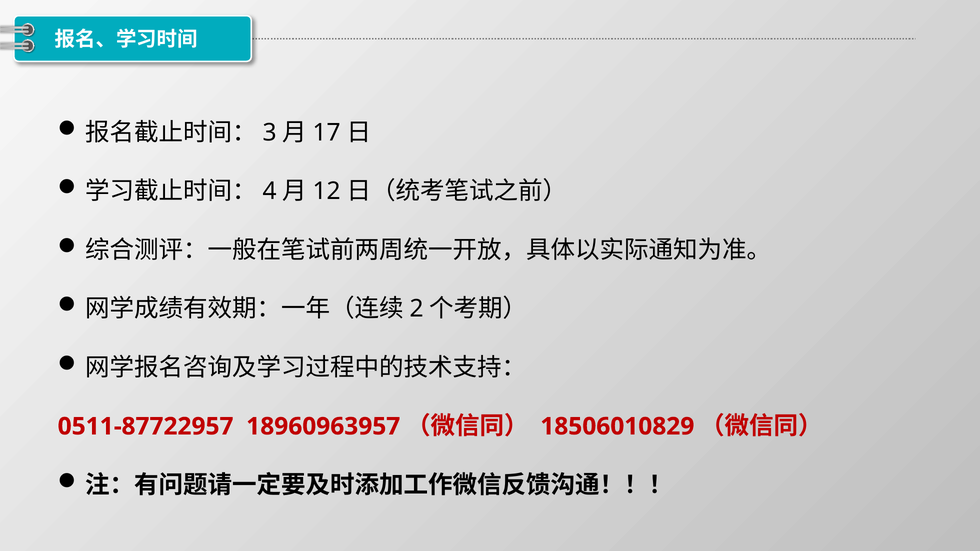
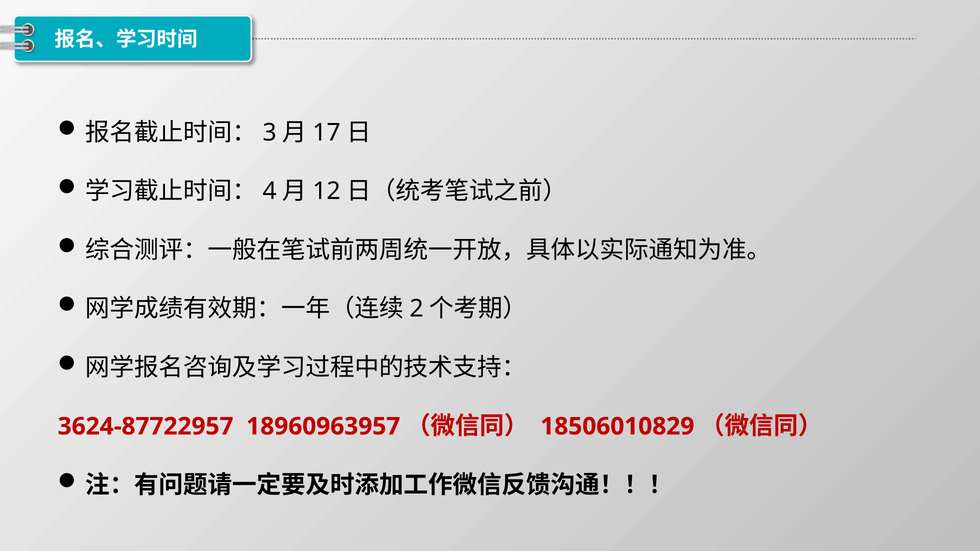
0511-87722957: 0511-87722957 -> 3624-87722957
